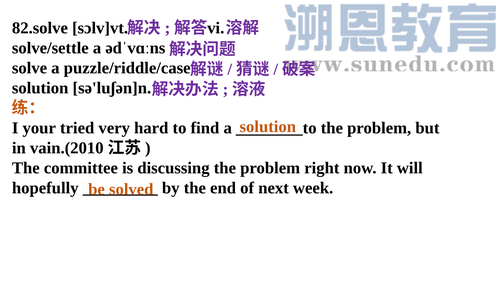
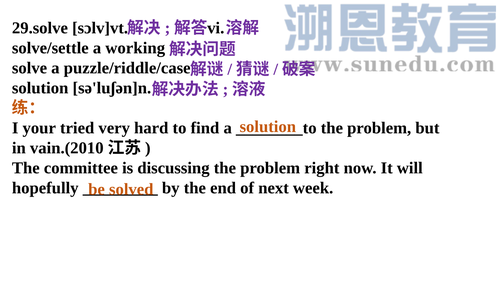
82.solve: 82.solve -> 29.solve
ədˈvɑːns: ədˈvɑːns -> working
